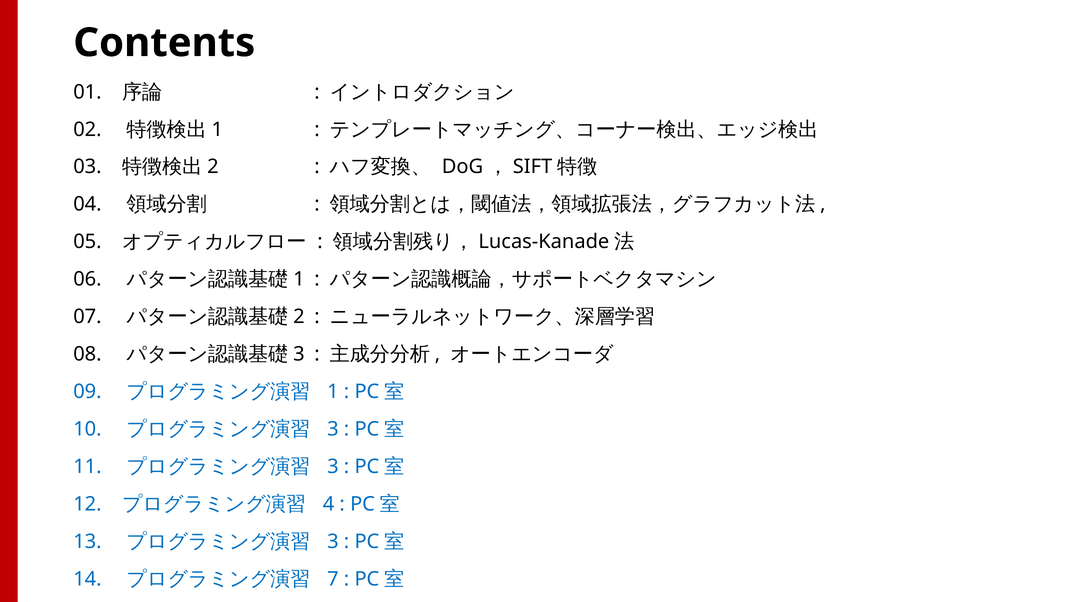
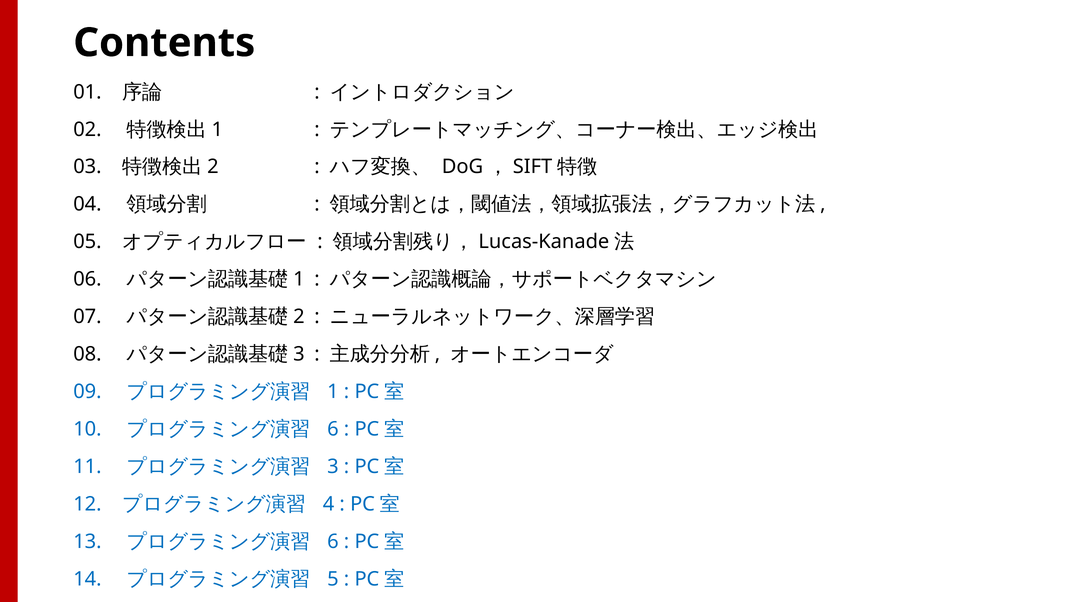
3 at (333, 430): 3 -> 6
3 at (333, 542): 3 -> 6
7: 7 -> 5
